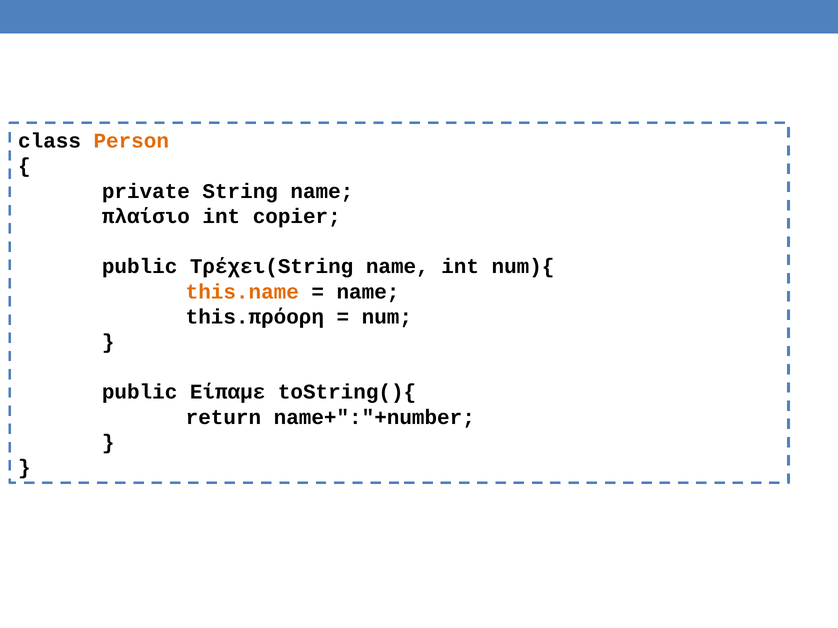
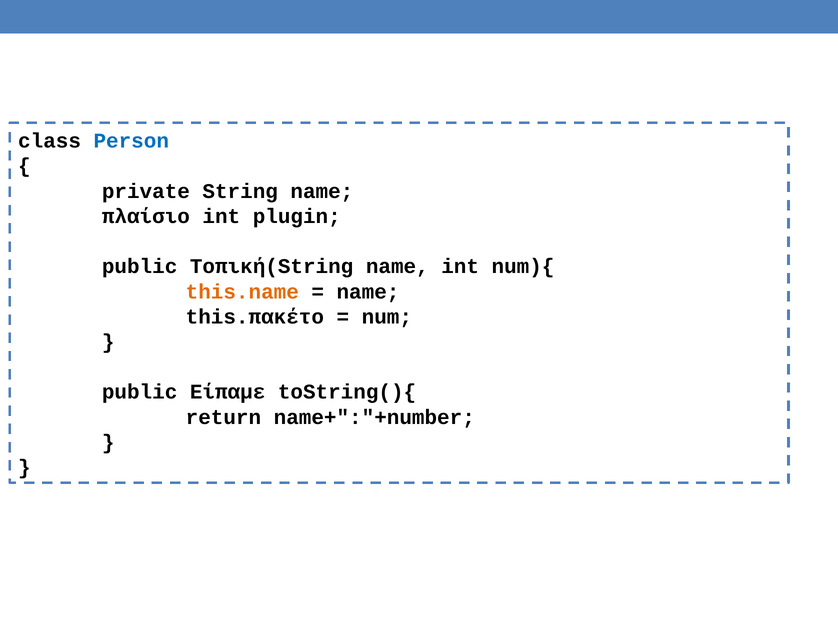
Person colour: orange -> blue
copier: copier -> plugin
Τρέχει(String: Τρέχει(String -> Τοπική(String
this.πρόορη: this.πρόορη -> this.πακέτο
